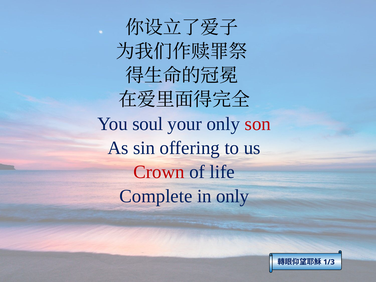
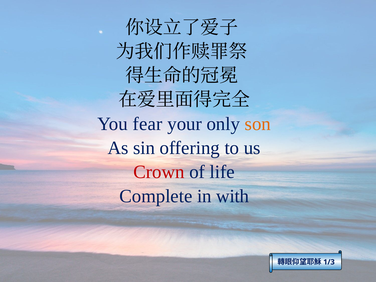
soul: soul -> fear
son colour: red -> orange
in only: only -> with
